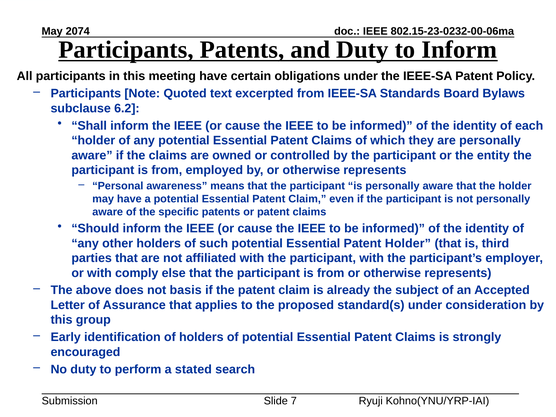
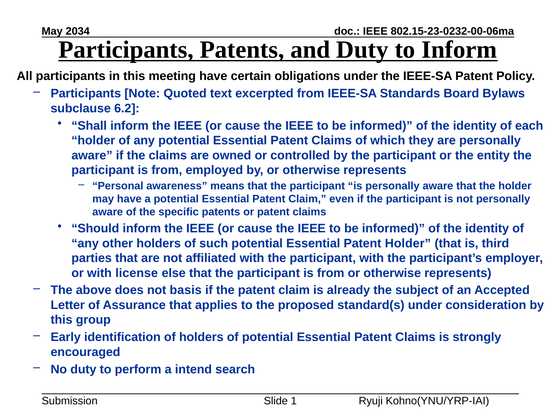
2074: 2074 -> 2034
comply: comply -> license
stated: stated -> intend
7: 7 -> 1
